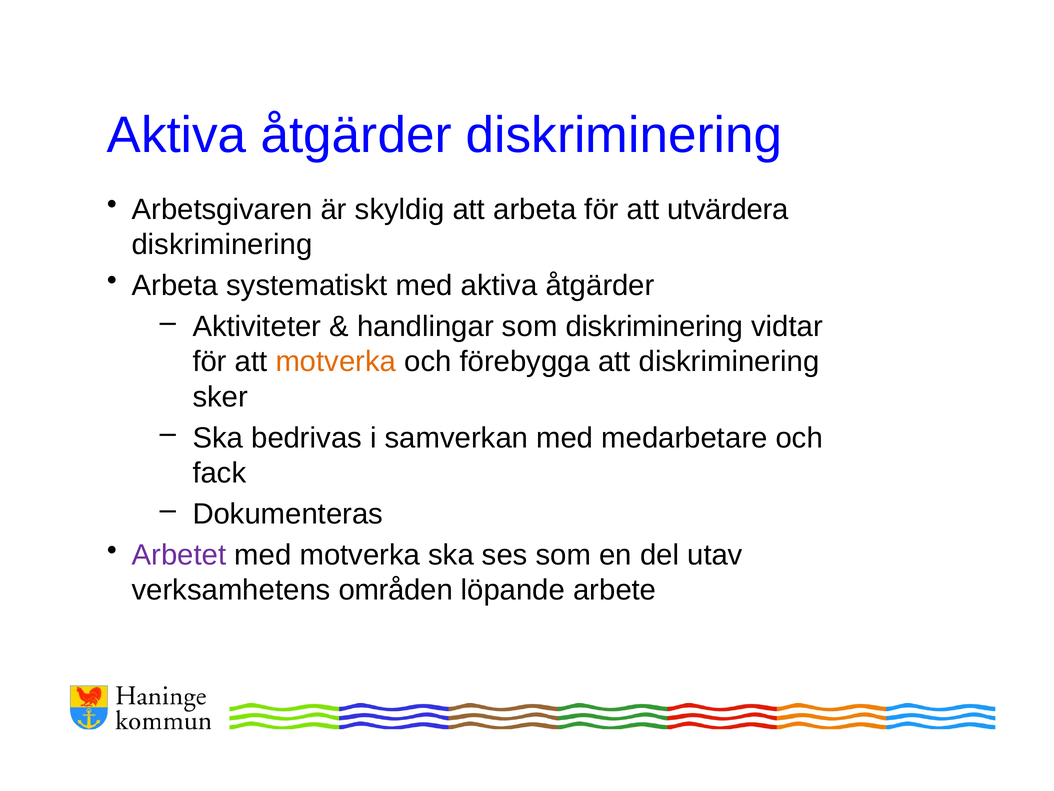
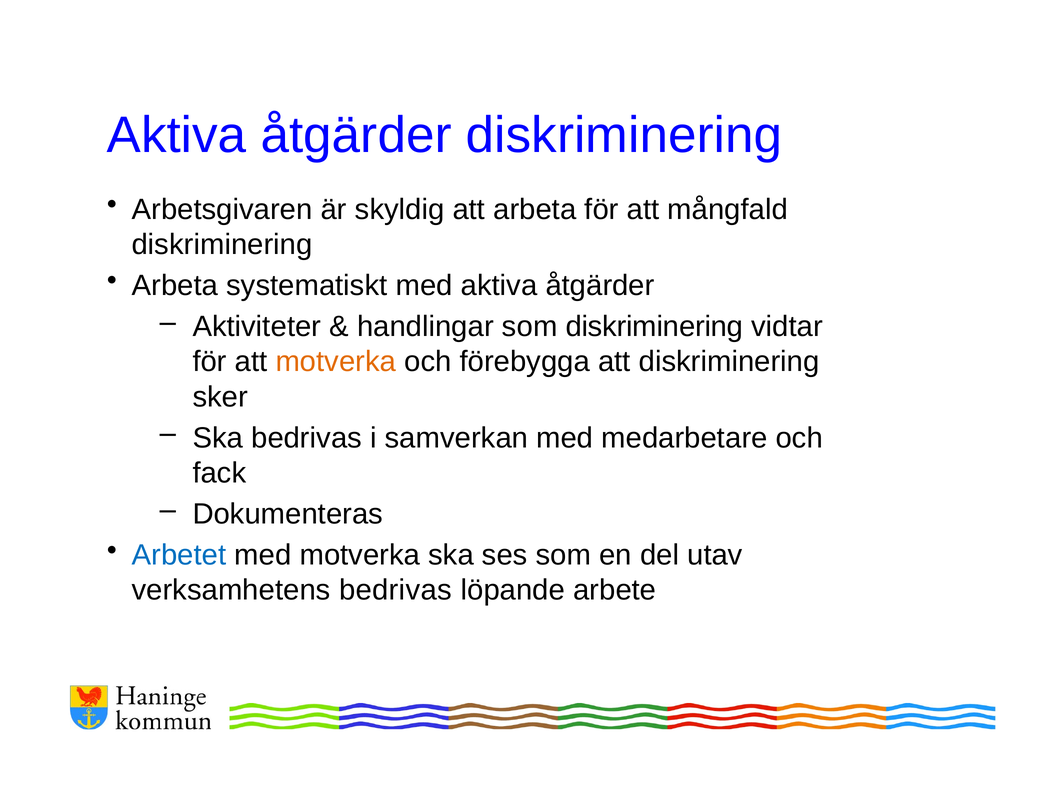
utvärdera: utvärdera -> mångfald
Arbetet colour: purple -> blue
verksamhetens områden: områden -> bedrivas
